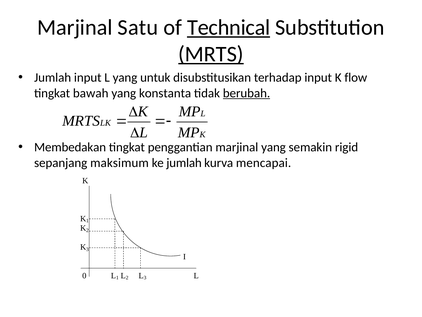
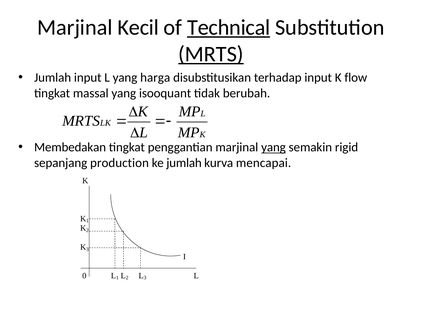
Satu: Satu -> Kecil
untuk: untuk -> harga
bawah: bawah -> massal
konstanta: konstanta -> isooquant
berubah underline: present -> none
yang at (273, 147) underline: none -> present
maksimum: maksimum -> production
